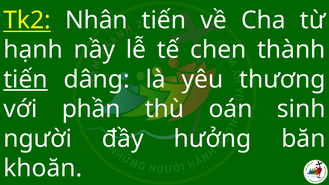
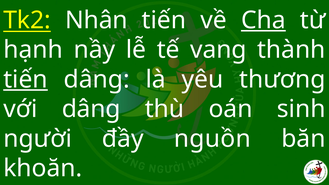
Cha underline: none -> present
chen: chen -> vang
với phần: phần -> dâng
hưởng: hưởng -> nguồn
